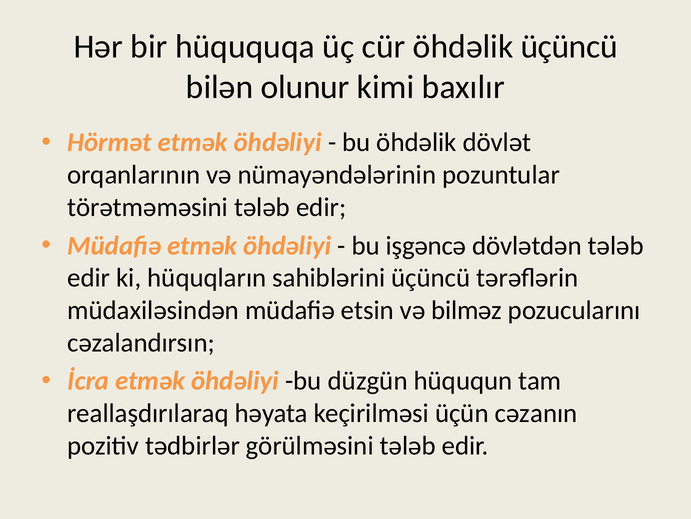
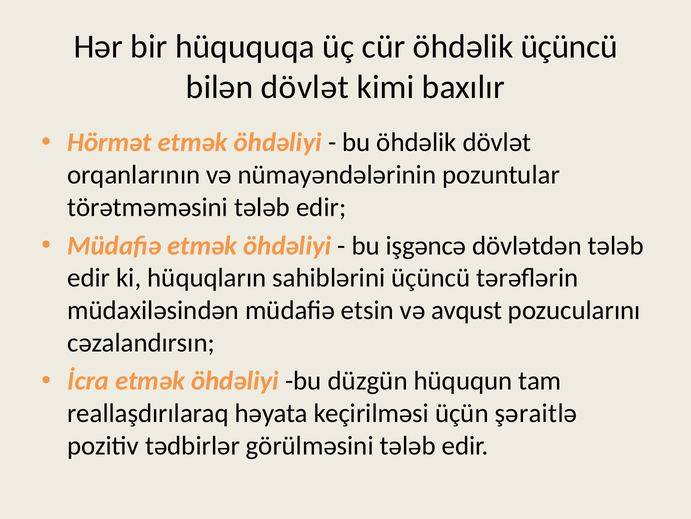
bilən olunur: olunur -> dövlət
bilməz: bilməz -> avqust
cəzanın: cəzanın -> şəraitlə
